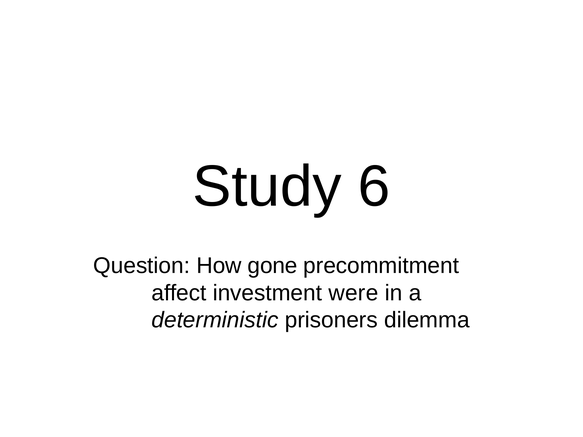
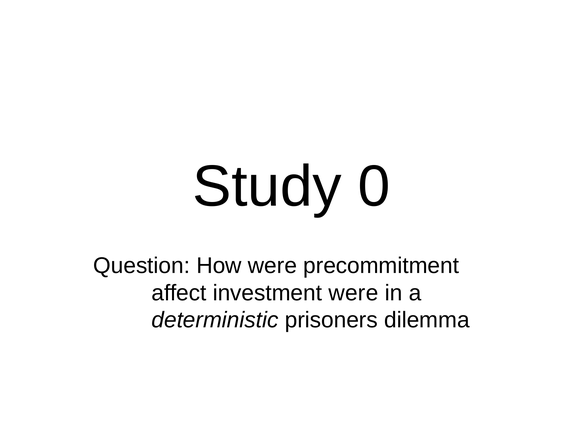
6: 6 -> 0
How gone: gone -> were
